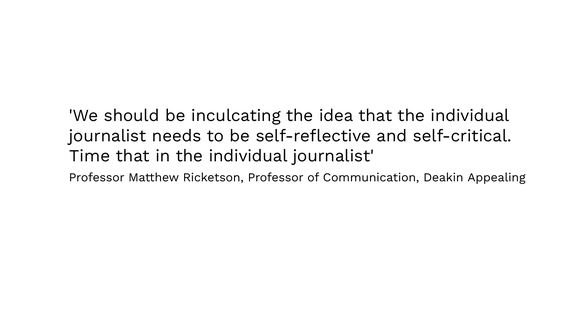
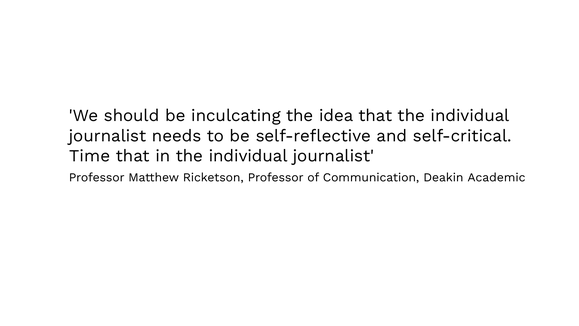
Appealing: Appealing -> Academic
